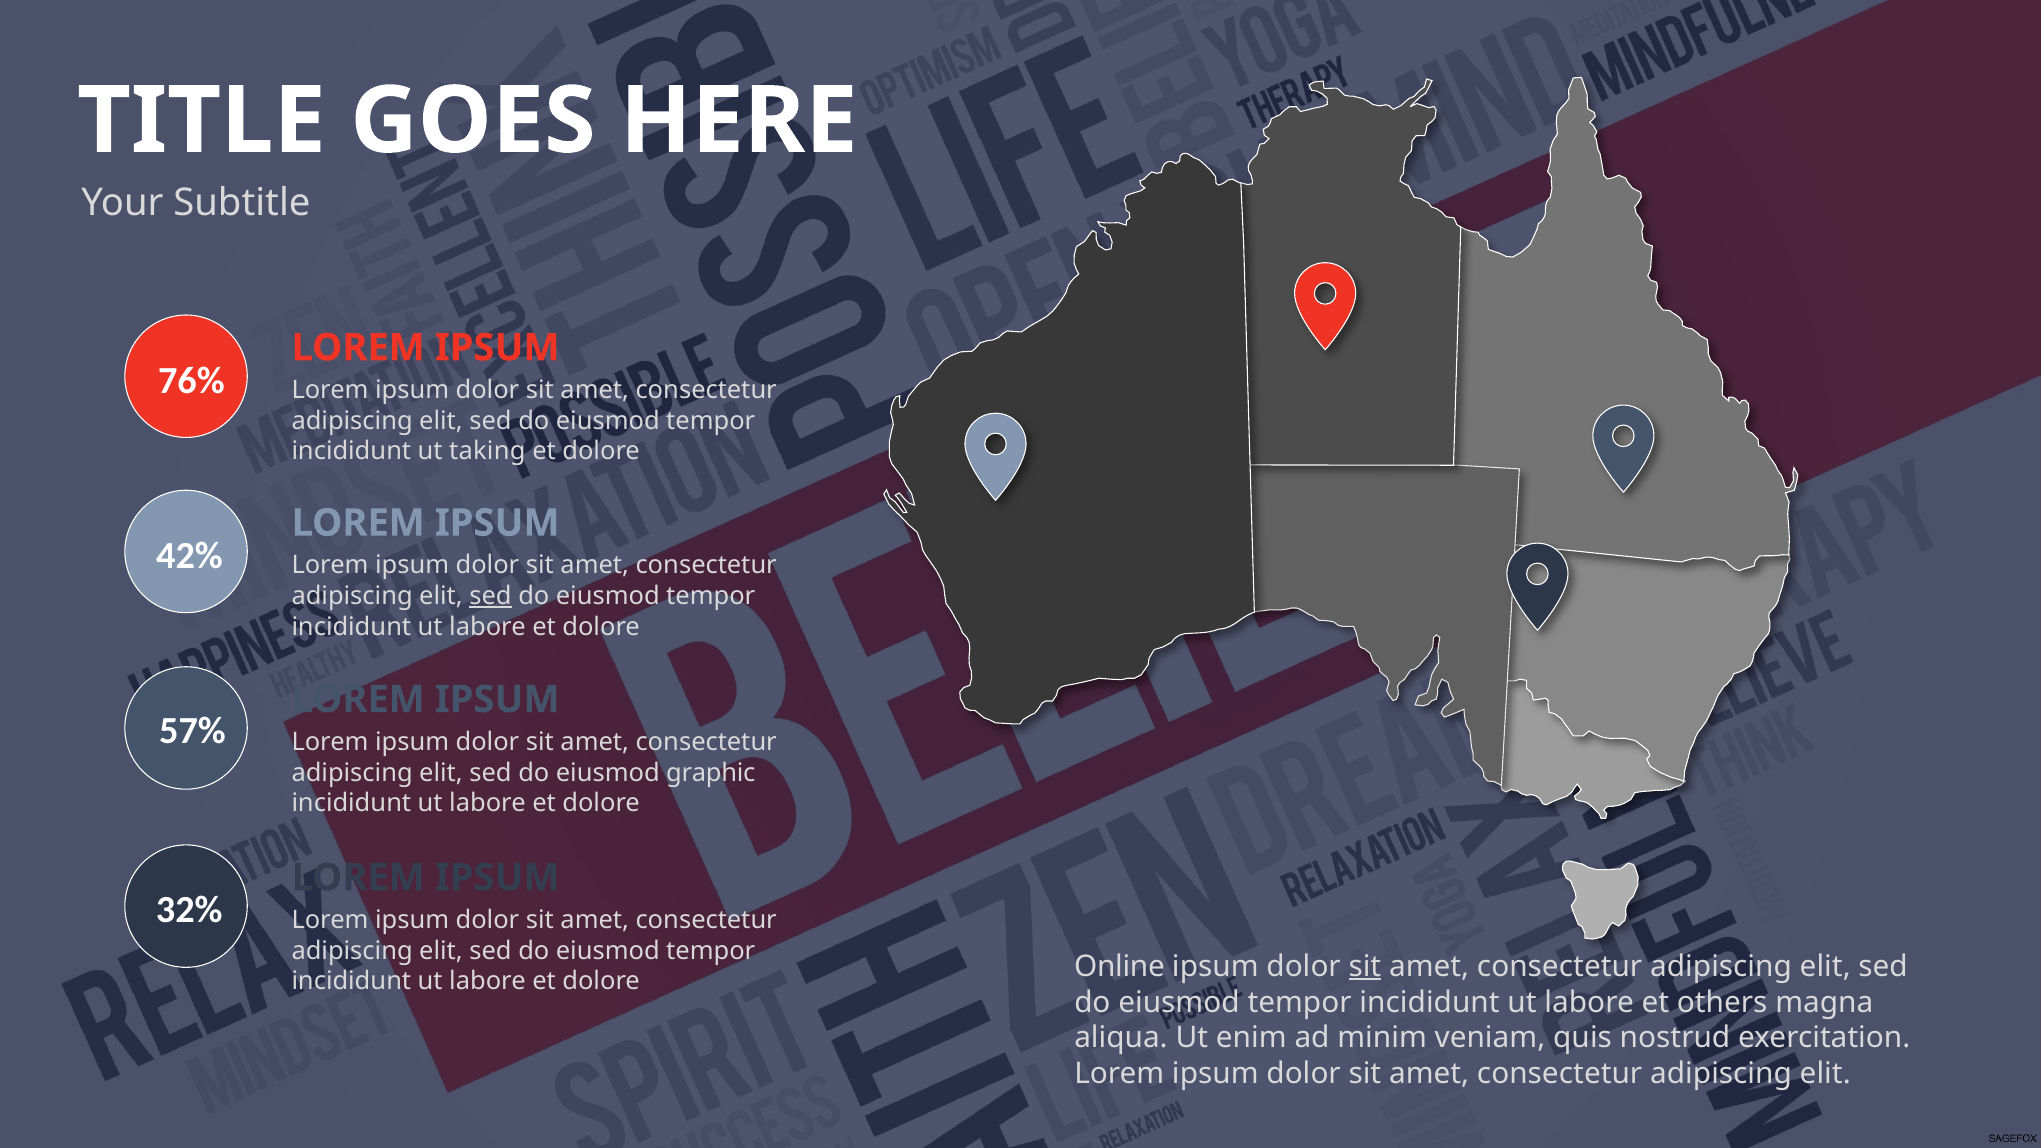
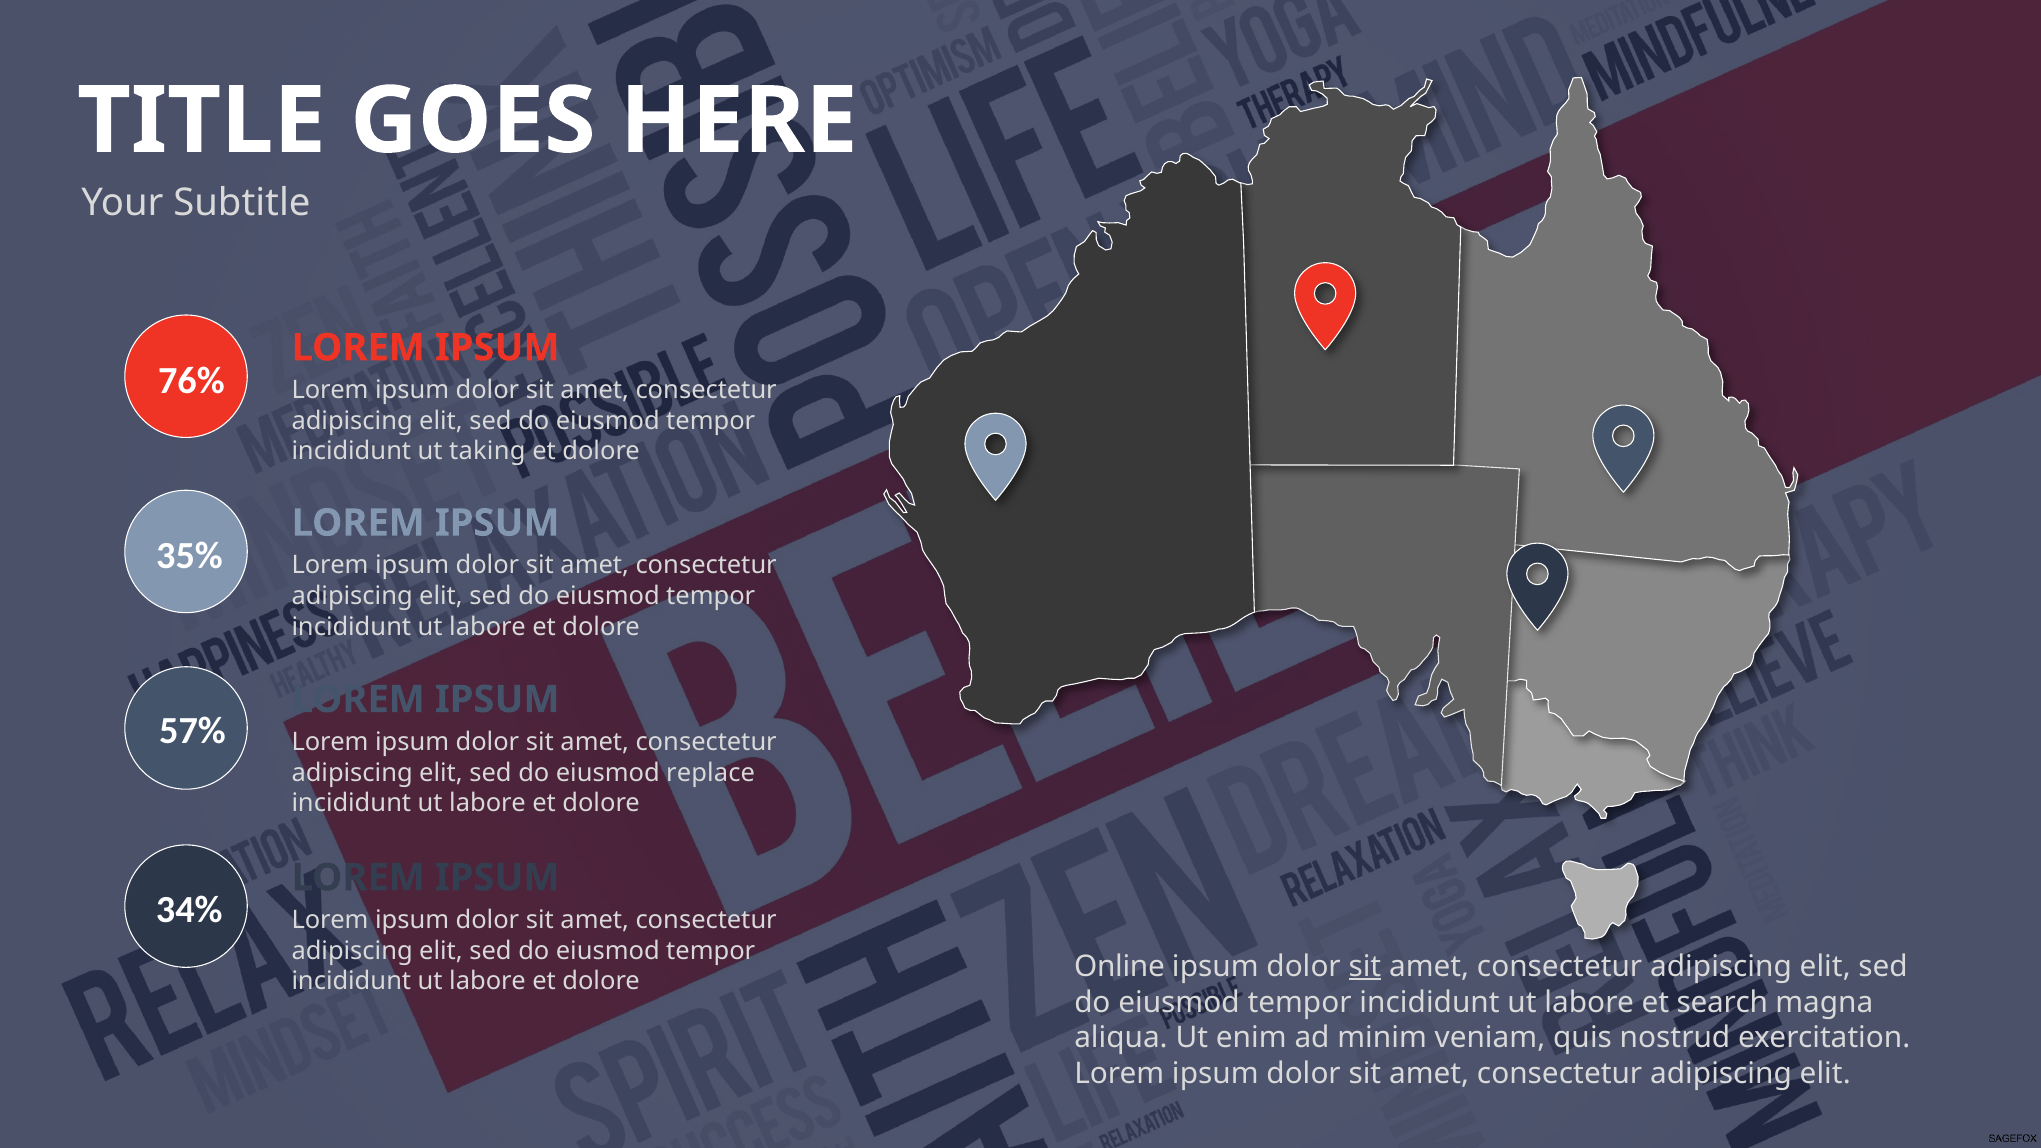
42%: 42% -> 35%
sed at (490, 596) underline: present -> none
graphic: graphic -> replace
32%: 32% -> 34%
others: others -> search
